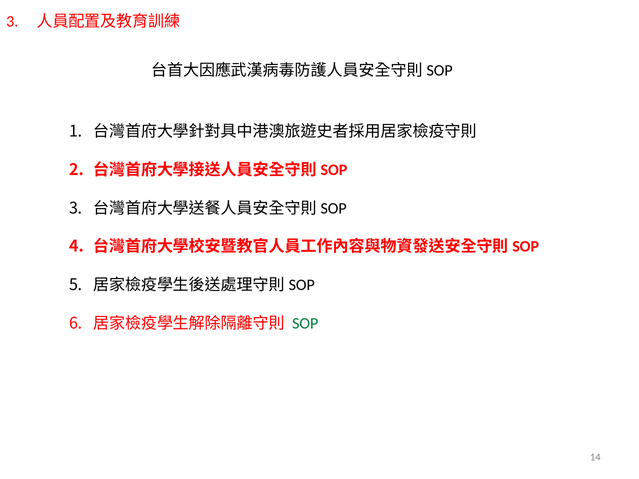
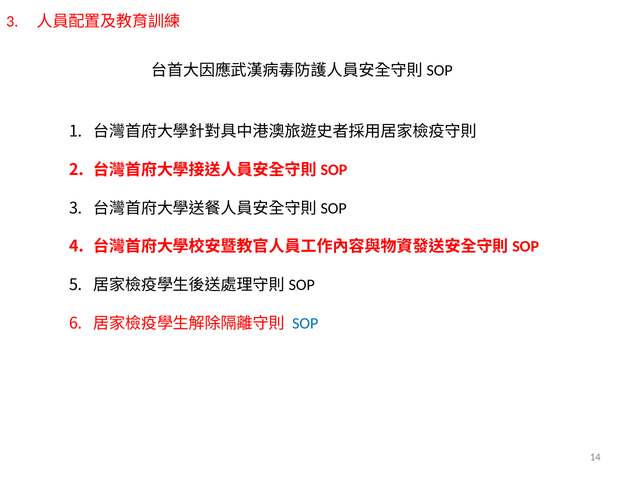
SOP colour: green -> blue
